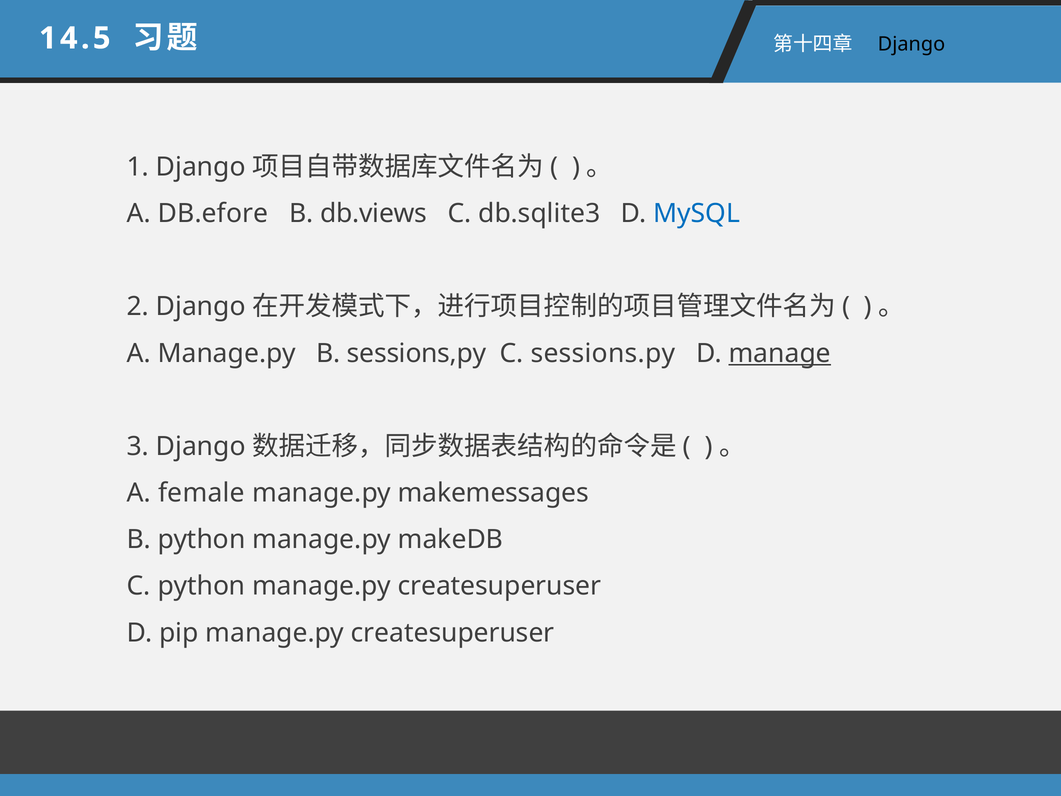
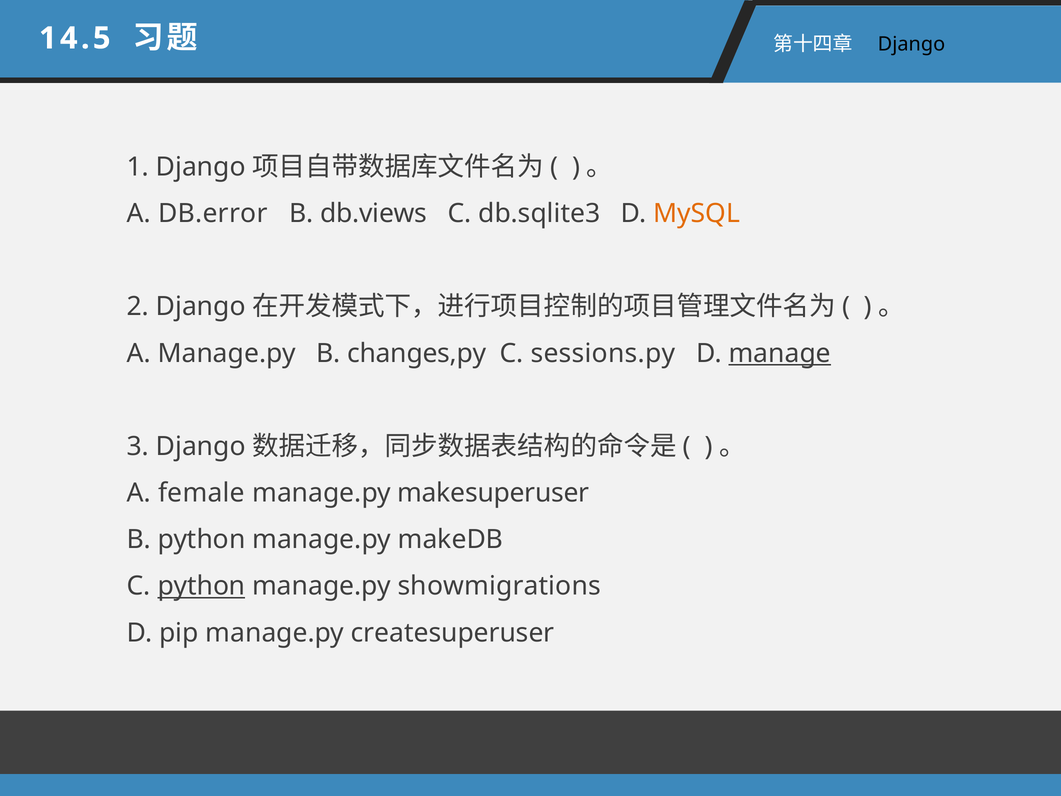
DB.efore: DB.efore -> DB.error
MySQL colour: blue -> orange
sessions,py: sessions,py -> changes,py
makemessages: makemessages -> makesuperuser
python at (201, 586) underline: none -> present
createsuperuser at (499, 586): createsuperuser -> showmigrations
